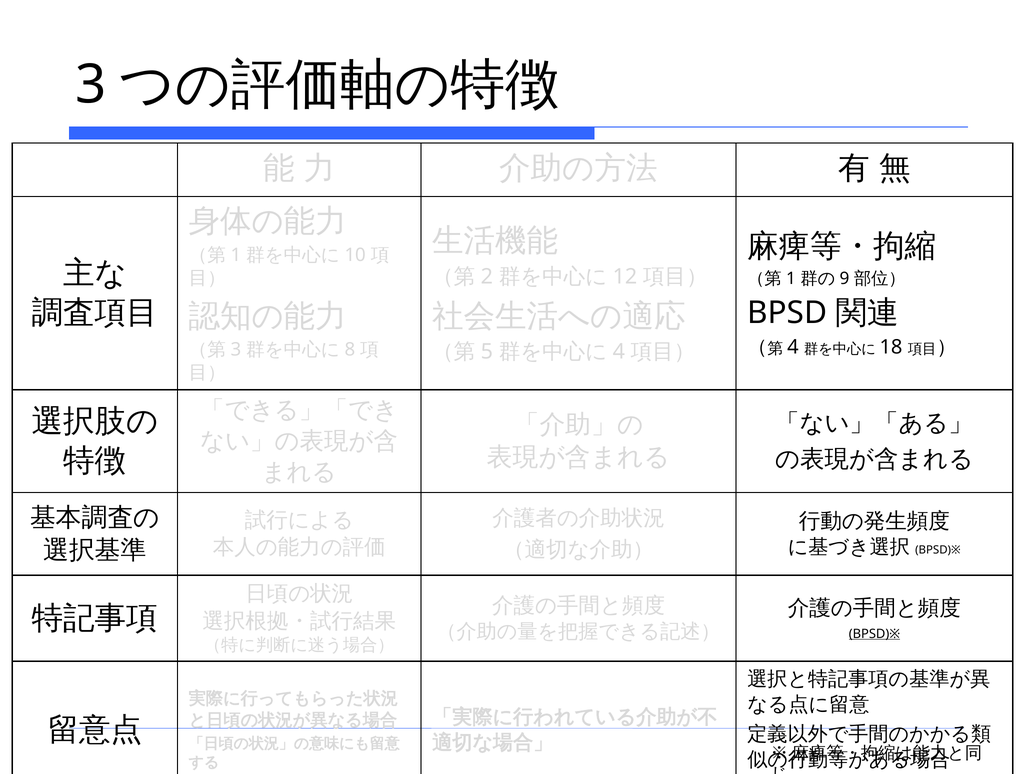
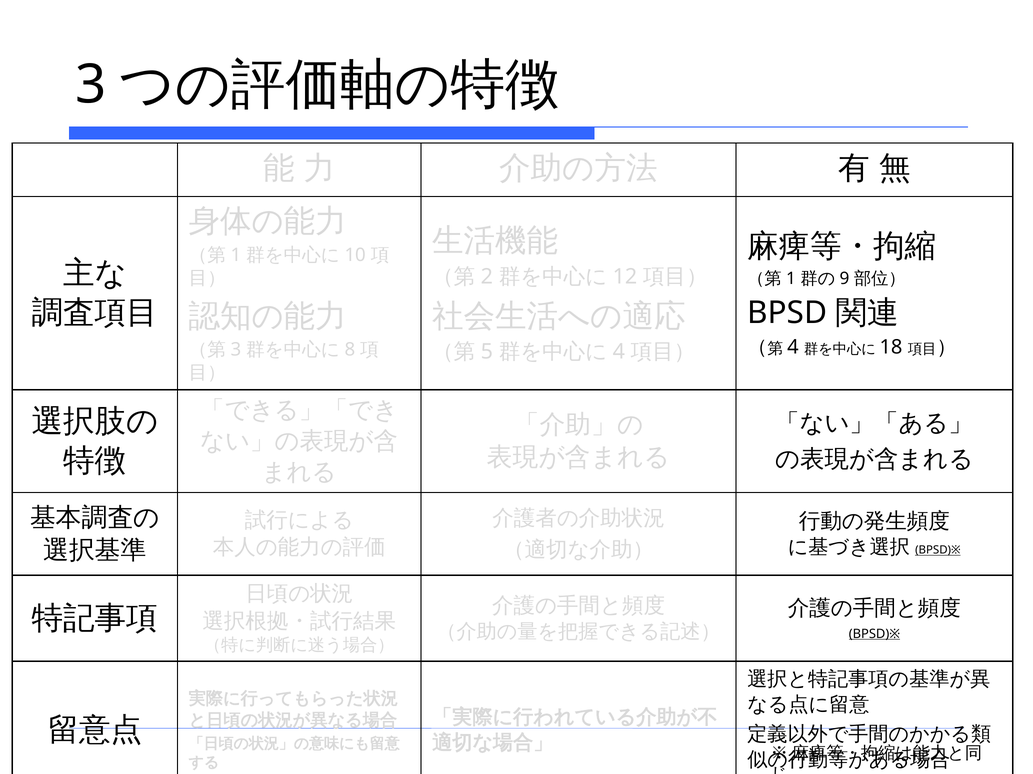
BPSD)※ at (938, 551) underline: none -> present
